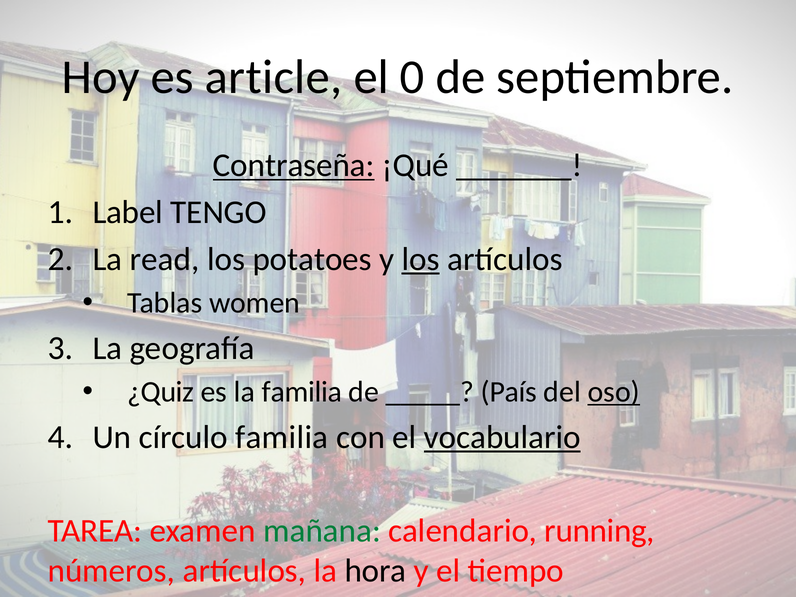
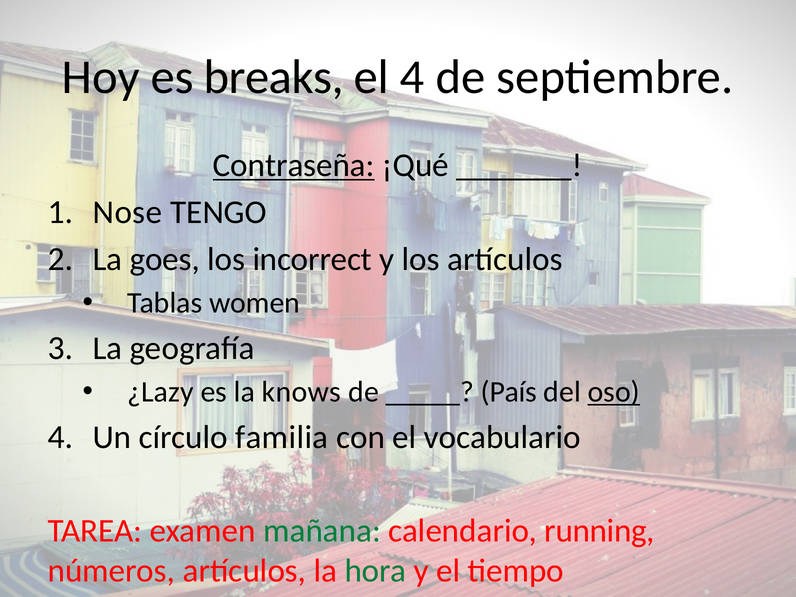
article: article -> breaks
el 0: 0 -> 4
Label: Label -> Nose
read: read -> goes
potatoes: potatoes -> incorrect
los at (421, 259) underline: present -> none
¿Quiz: ¿Quiz -> ¿Lazy
la familia: familia -> knows
vocabulario underline: present -> none
hora colour: black -> green
